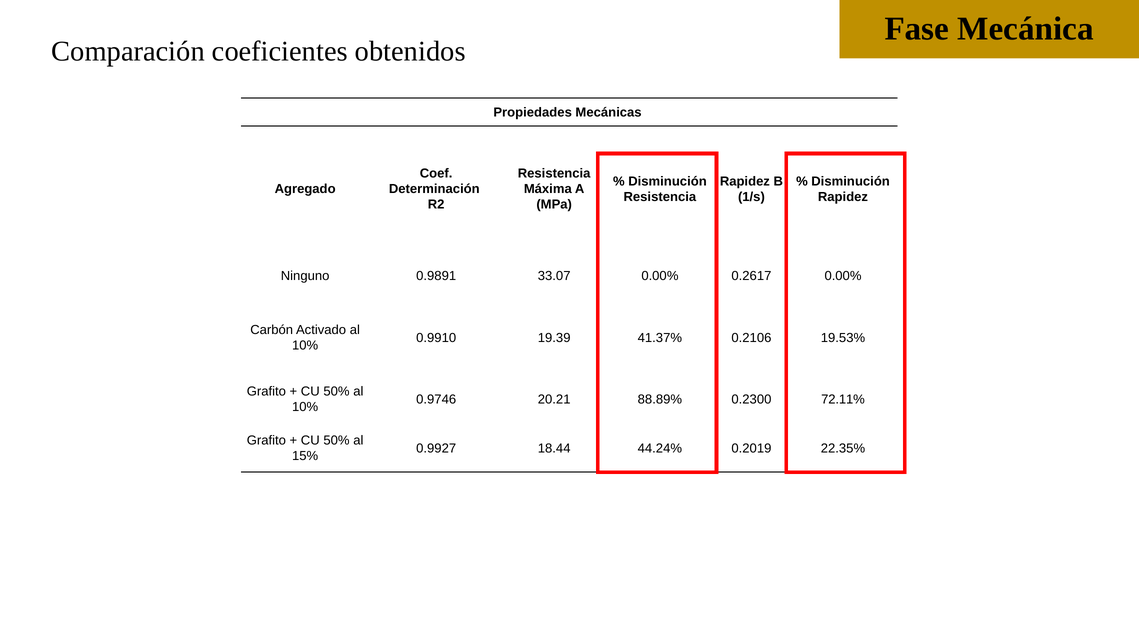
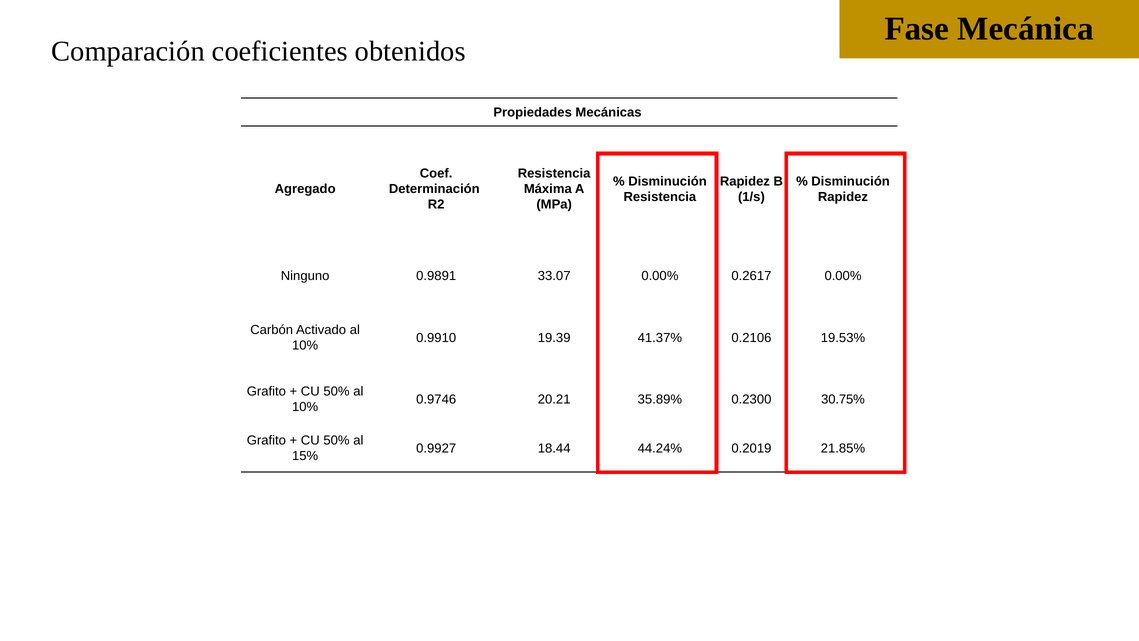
88.89%: 88.89% -> 35.89%
72.11%: 72.11% -> 30.75%
22.35%: 22.35% -> 21.85%
